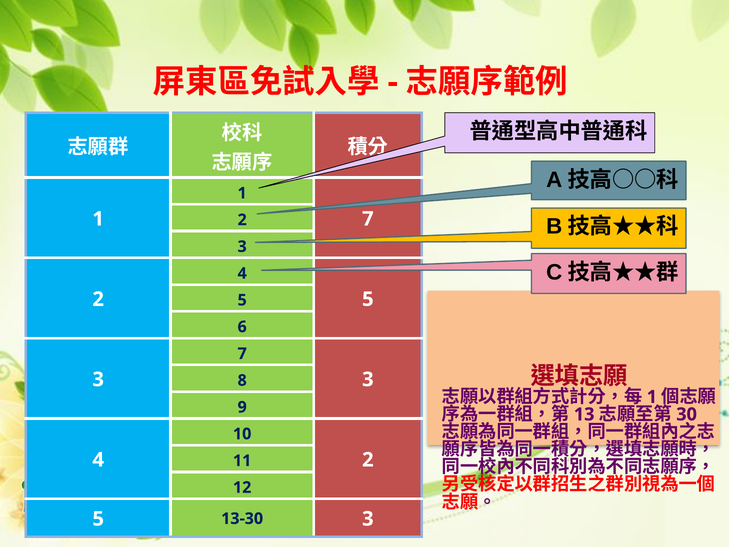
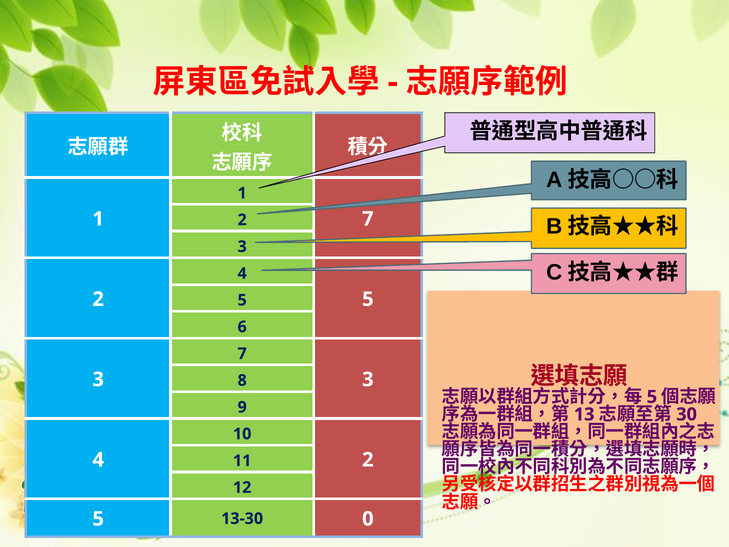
1 at (652, 397): 1 -> 5
13-30 3: 3 -> 0
